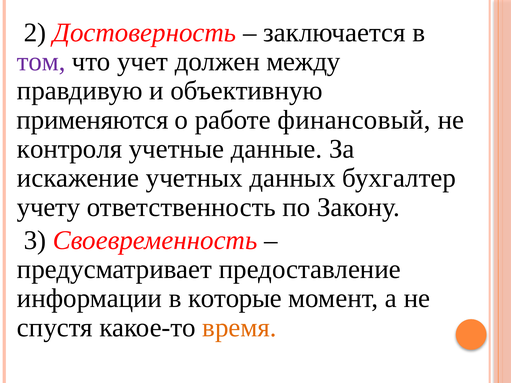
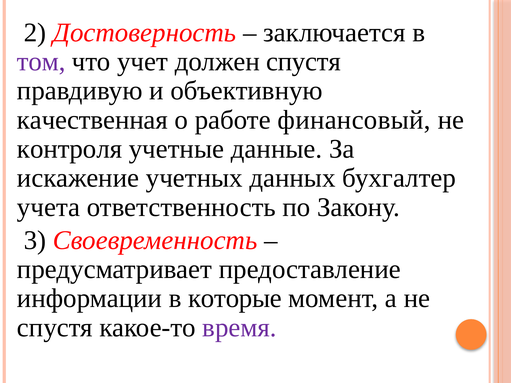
должен между: между -> спустя
применяются: применяются -> качественная
учету: учету -> учета
время colour: orange -> purple
